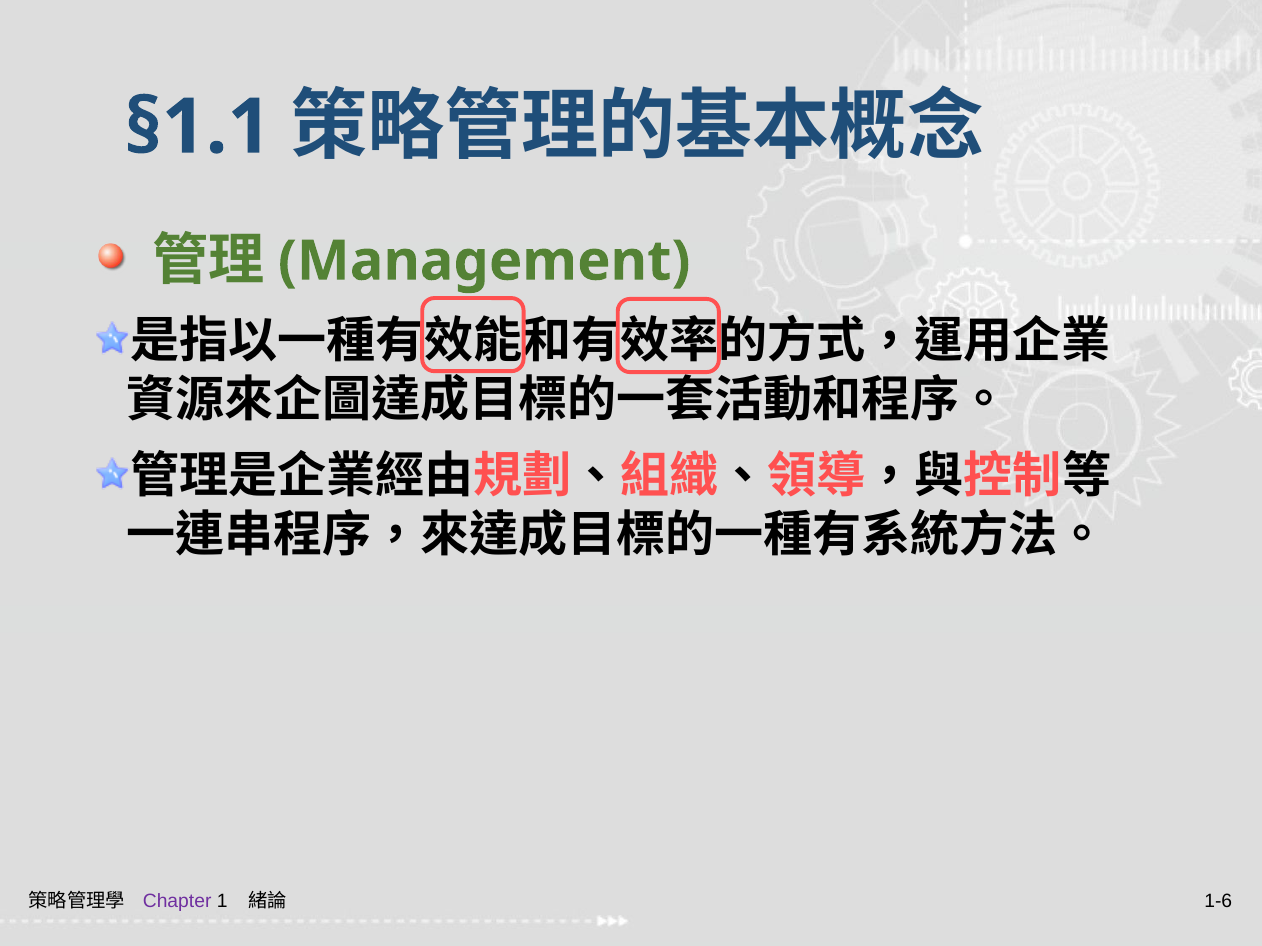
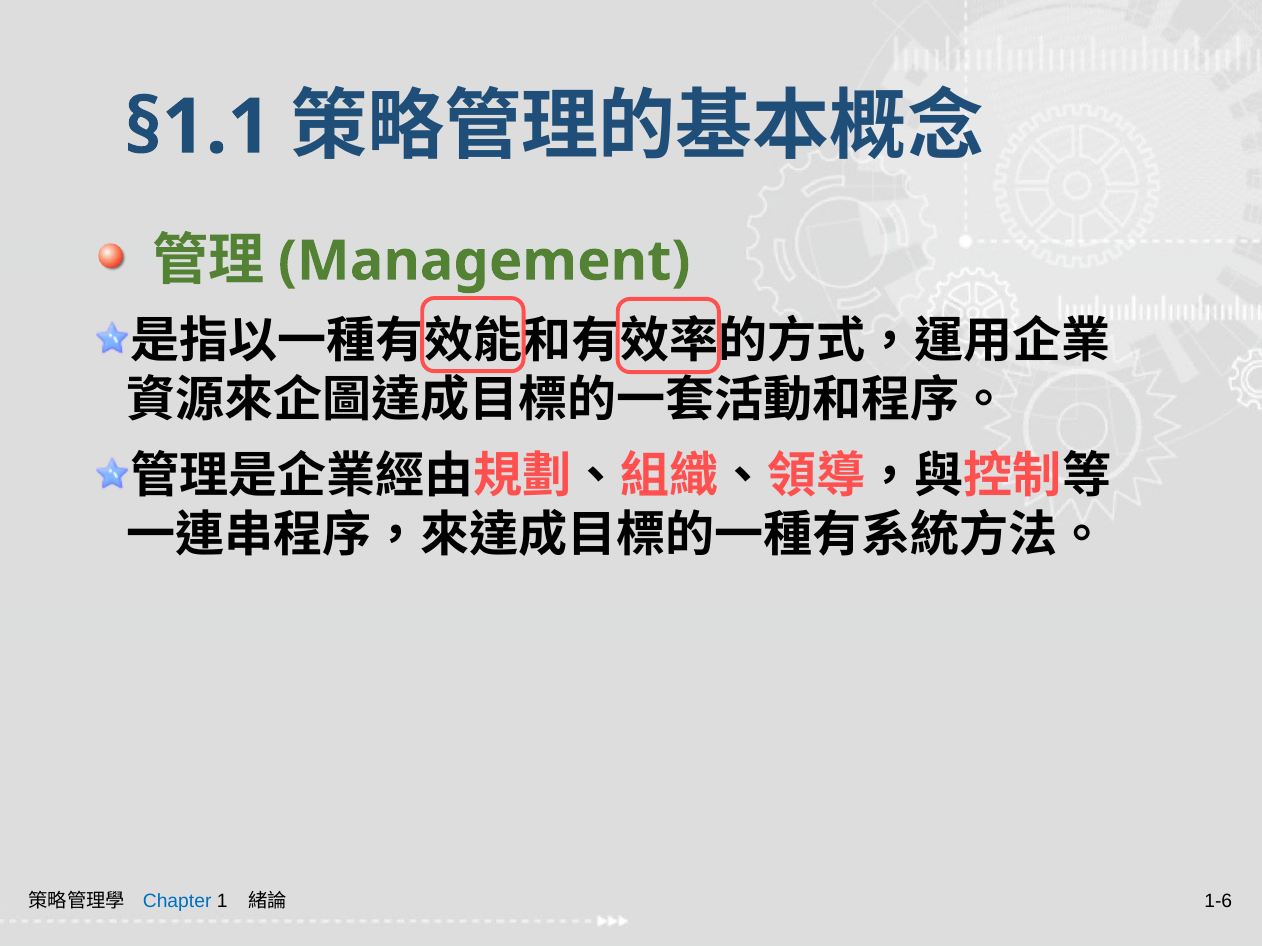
Chapter colour: purple -> blue
